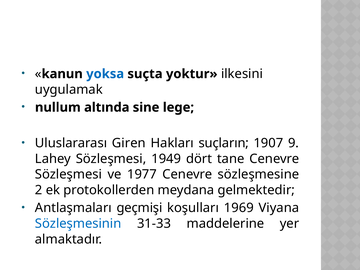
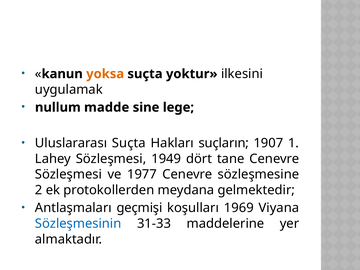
yoksa colour: blue -> orange
altında: altında -> madde
Uluslararası Giren: Giren -> Suçta
9: 9 -> 1
